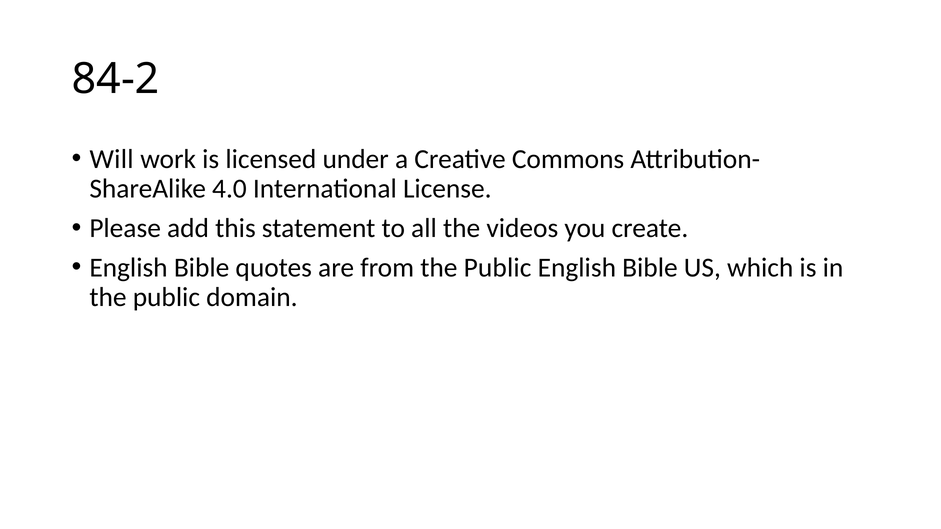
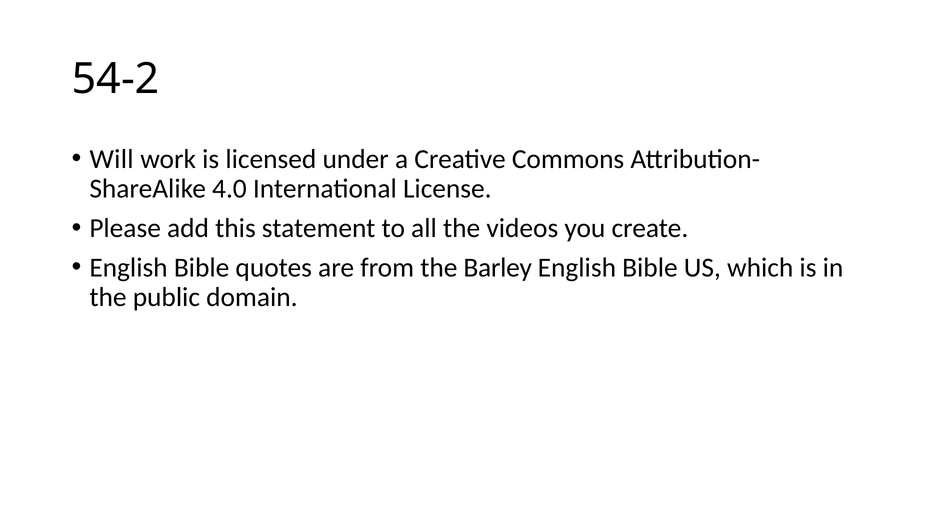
84-2: 84-2 -> 54-2
from the Public: Public -> Barley
